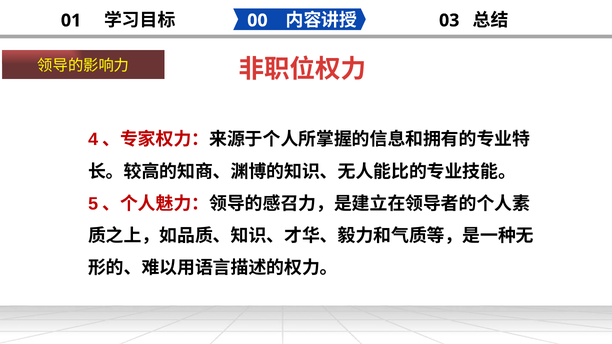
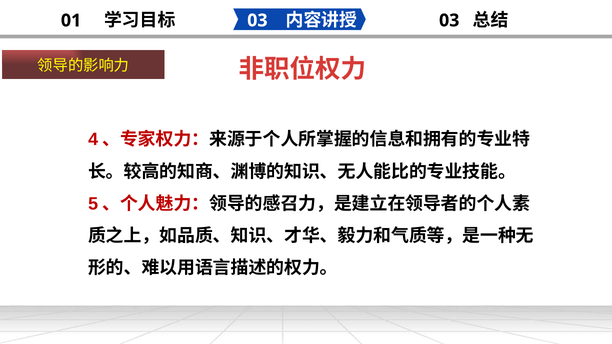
00 at (257, 20): 00 -> 03
